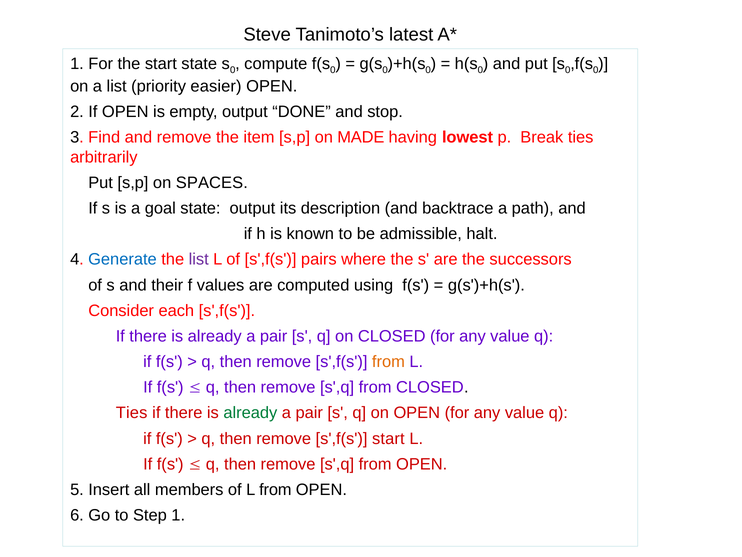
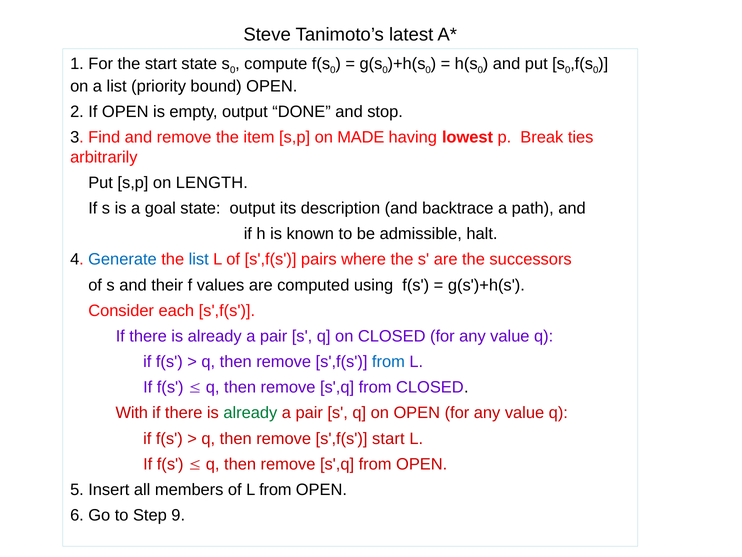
easier: easier -> bound
SPACES: SPACES -> LENGTH
list at (199, 259) colour: purple -> blue
from at (388, 362) colour: orange -> blue
Ties at (132, 413): Ties -> With
Step 1: 1 -> 9
